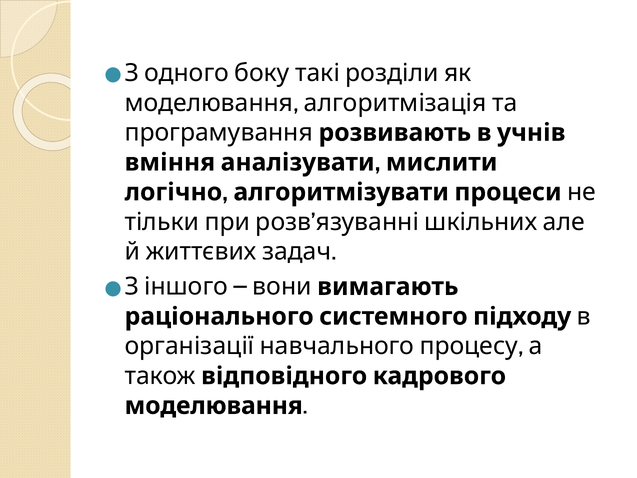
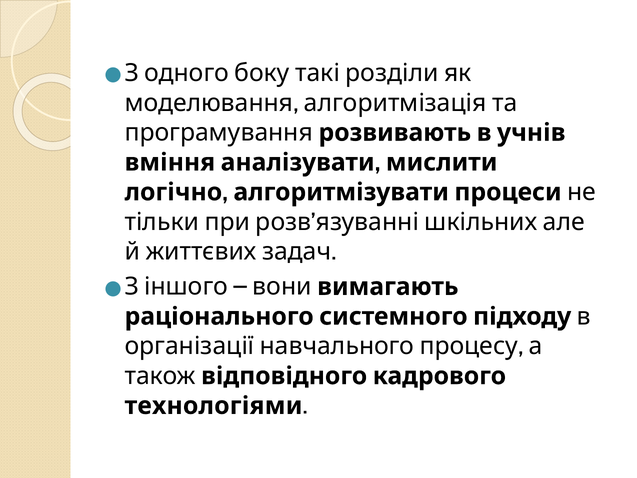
моделювання at (214, 406): моделювання -> технологіями
